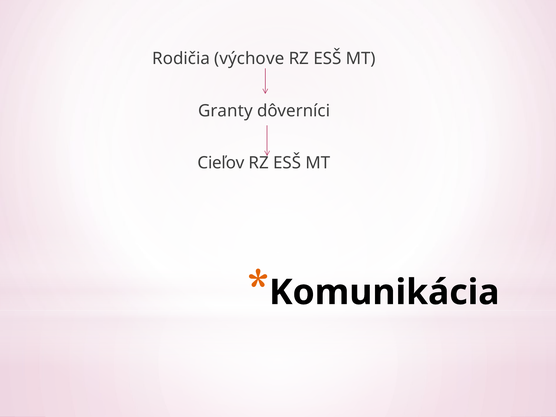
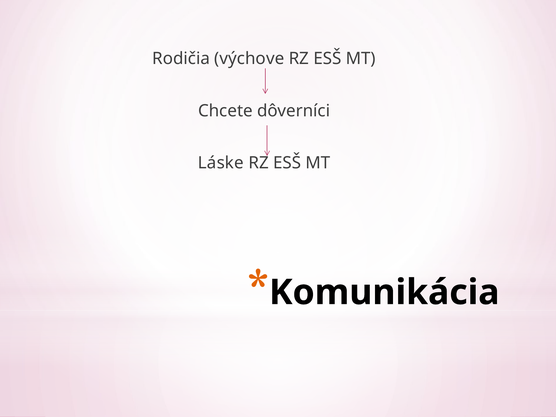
Granty: Granty -> Chcete
Cieľov: Cieľov -> Láske
